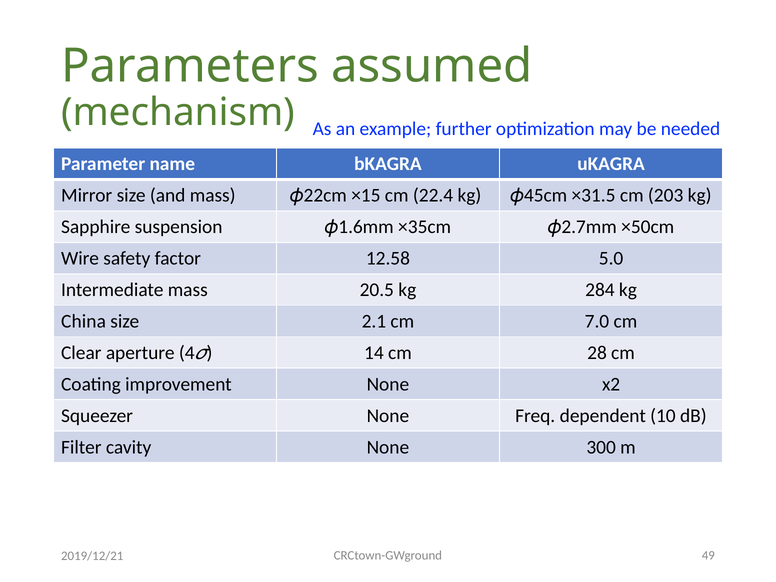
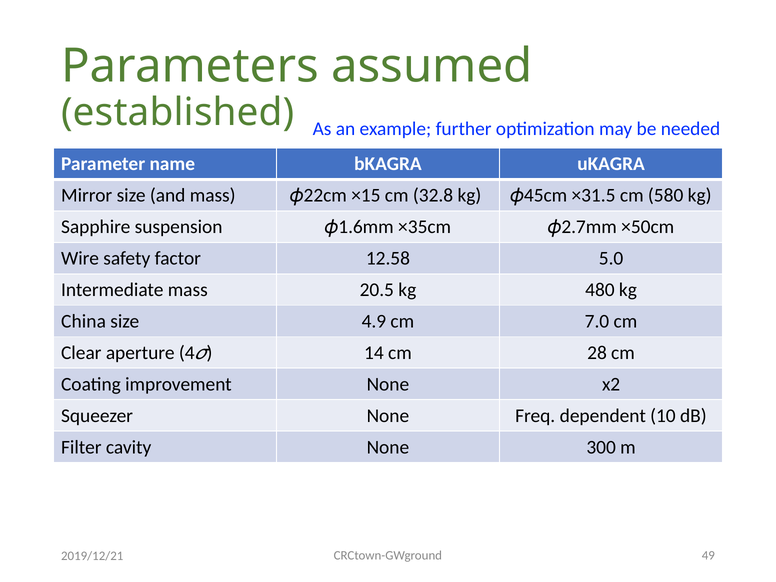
mechanism: mechanism -> established
22.4: 22.4 -> 32.8
203: 203 -> 580
284: 284 -> 480
2.1: 2.1 -> 4.9
